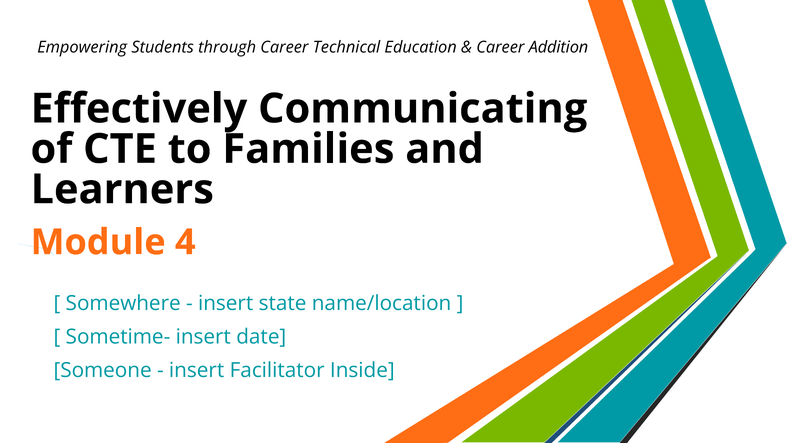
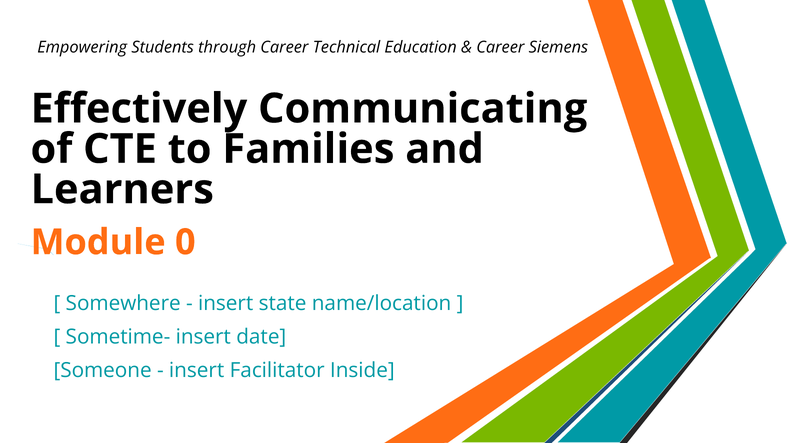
Addition: Addition -> Siemens
4: 4 -> 0
